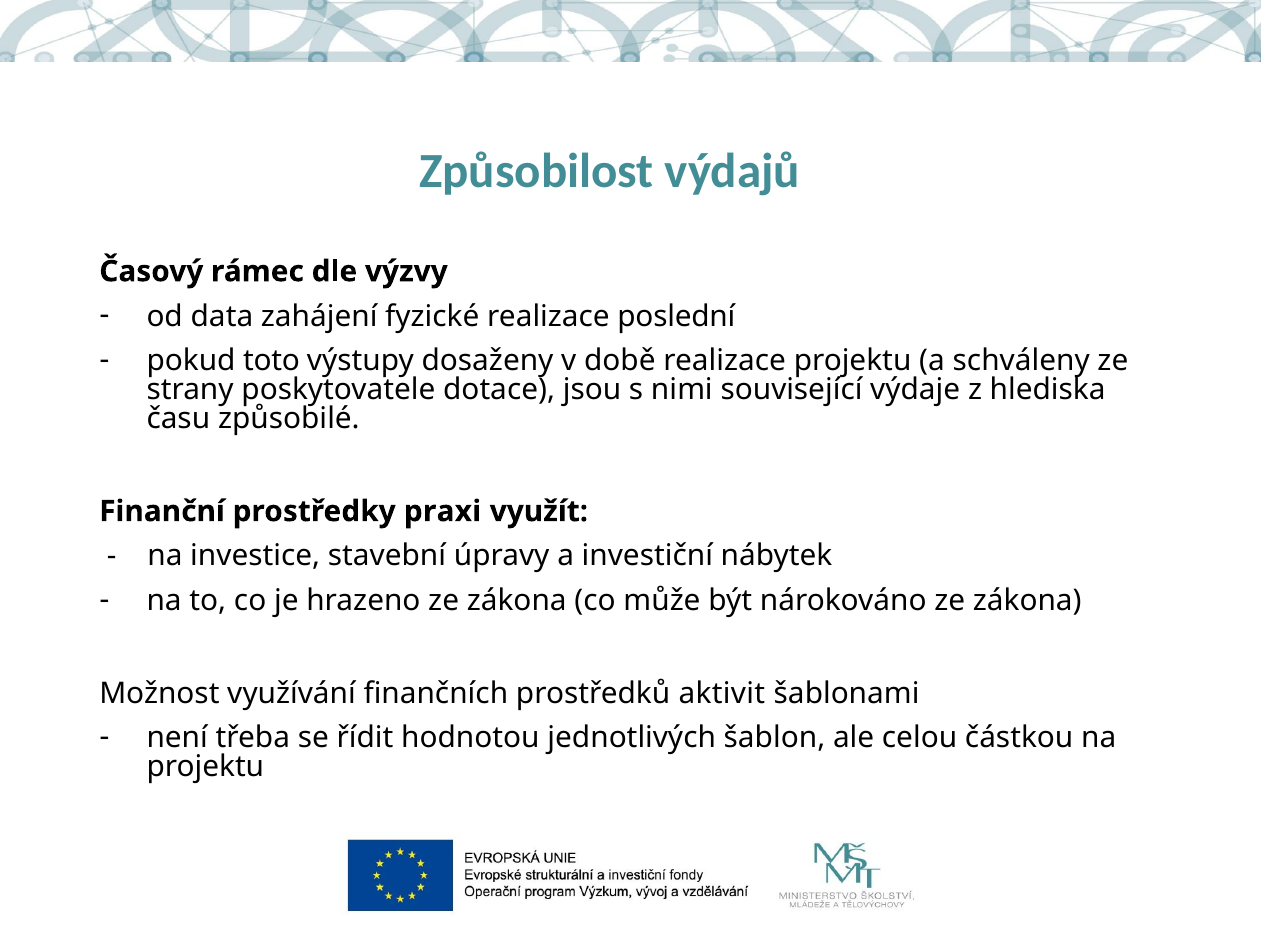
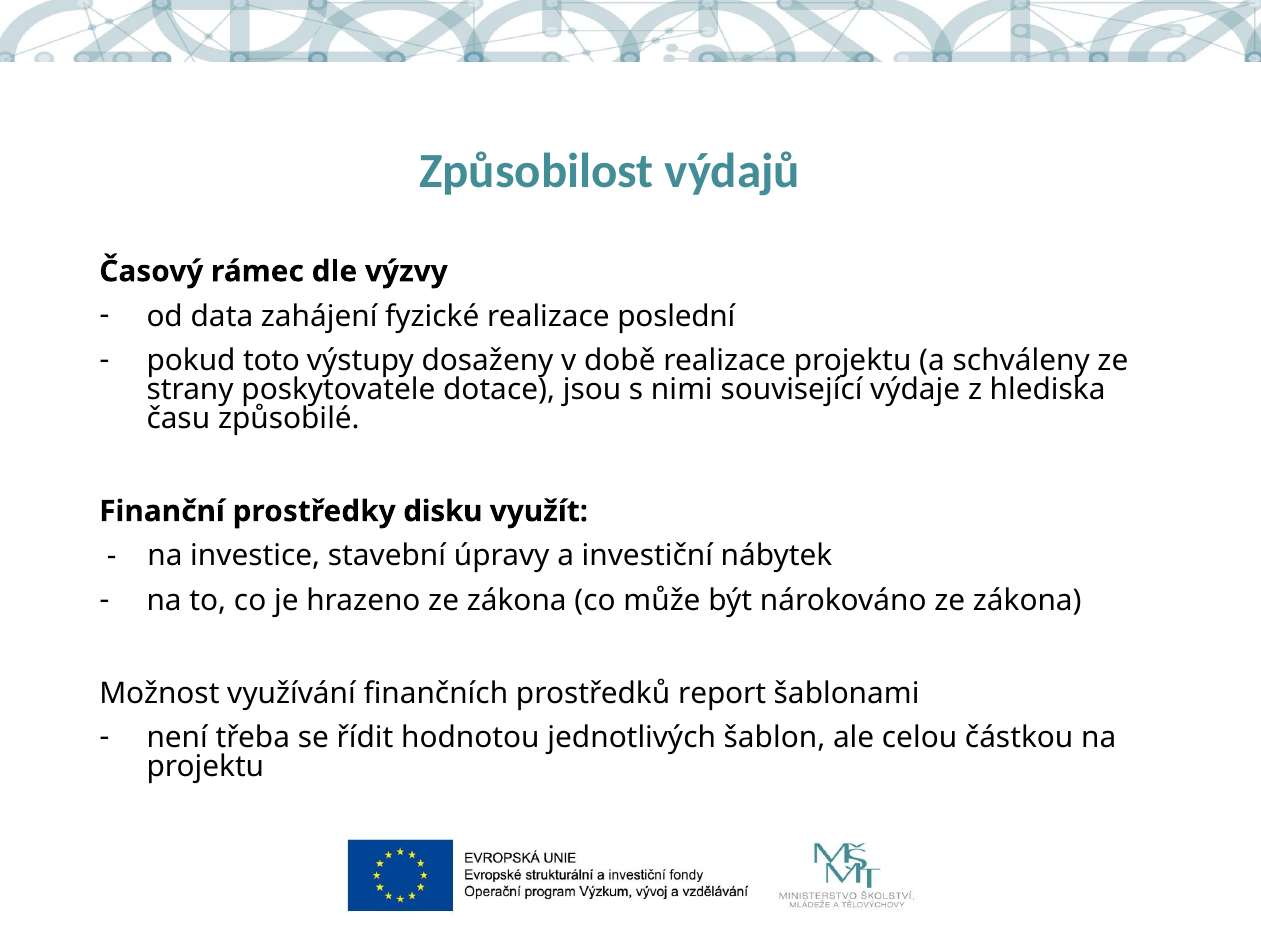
praxi: praxi -> disku
aktivit: aktivit -> report
